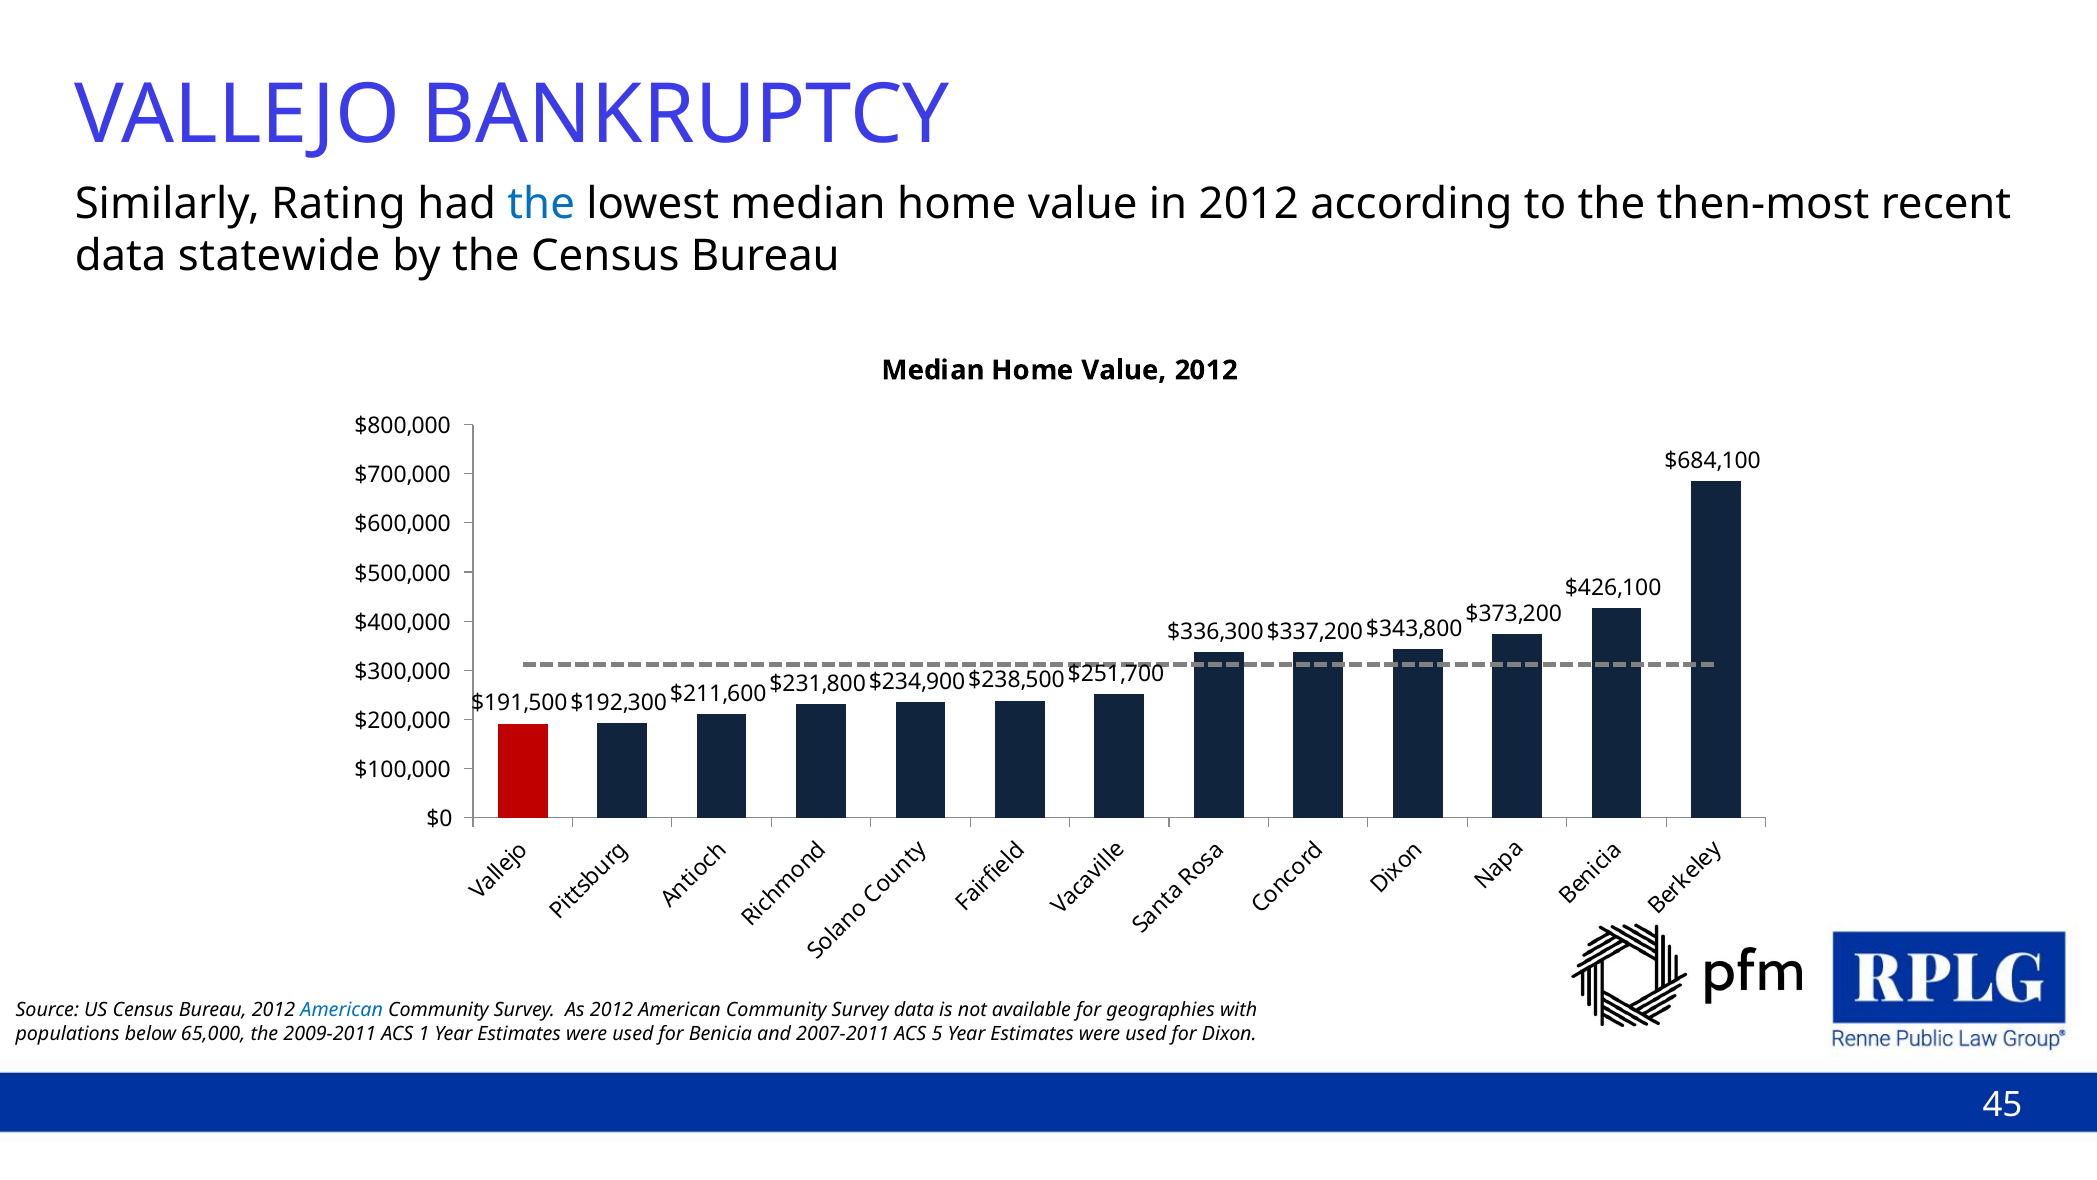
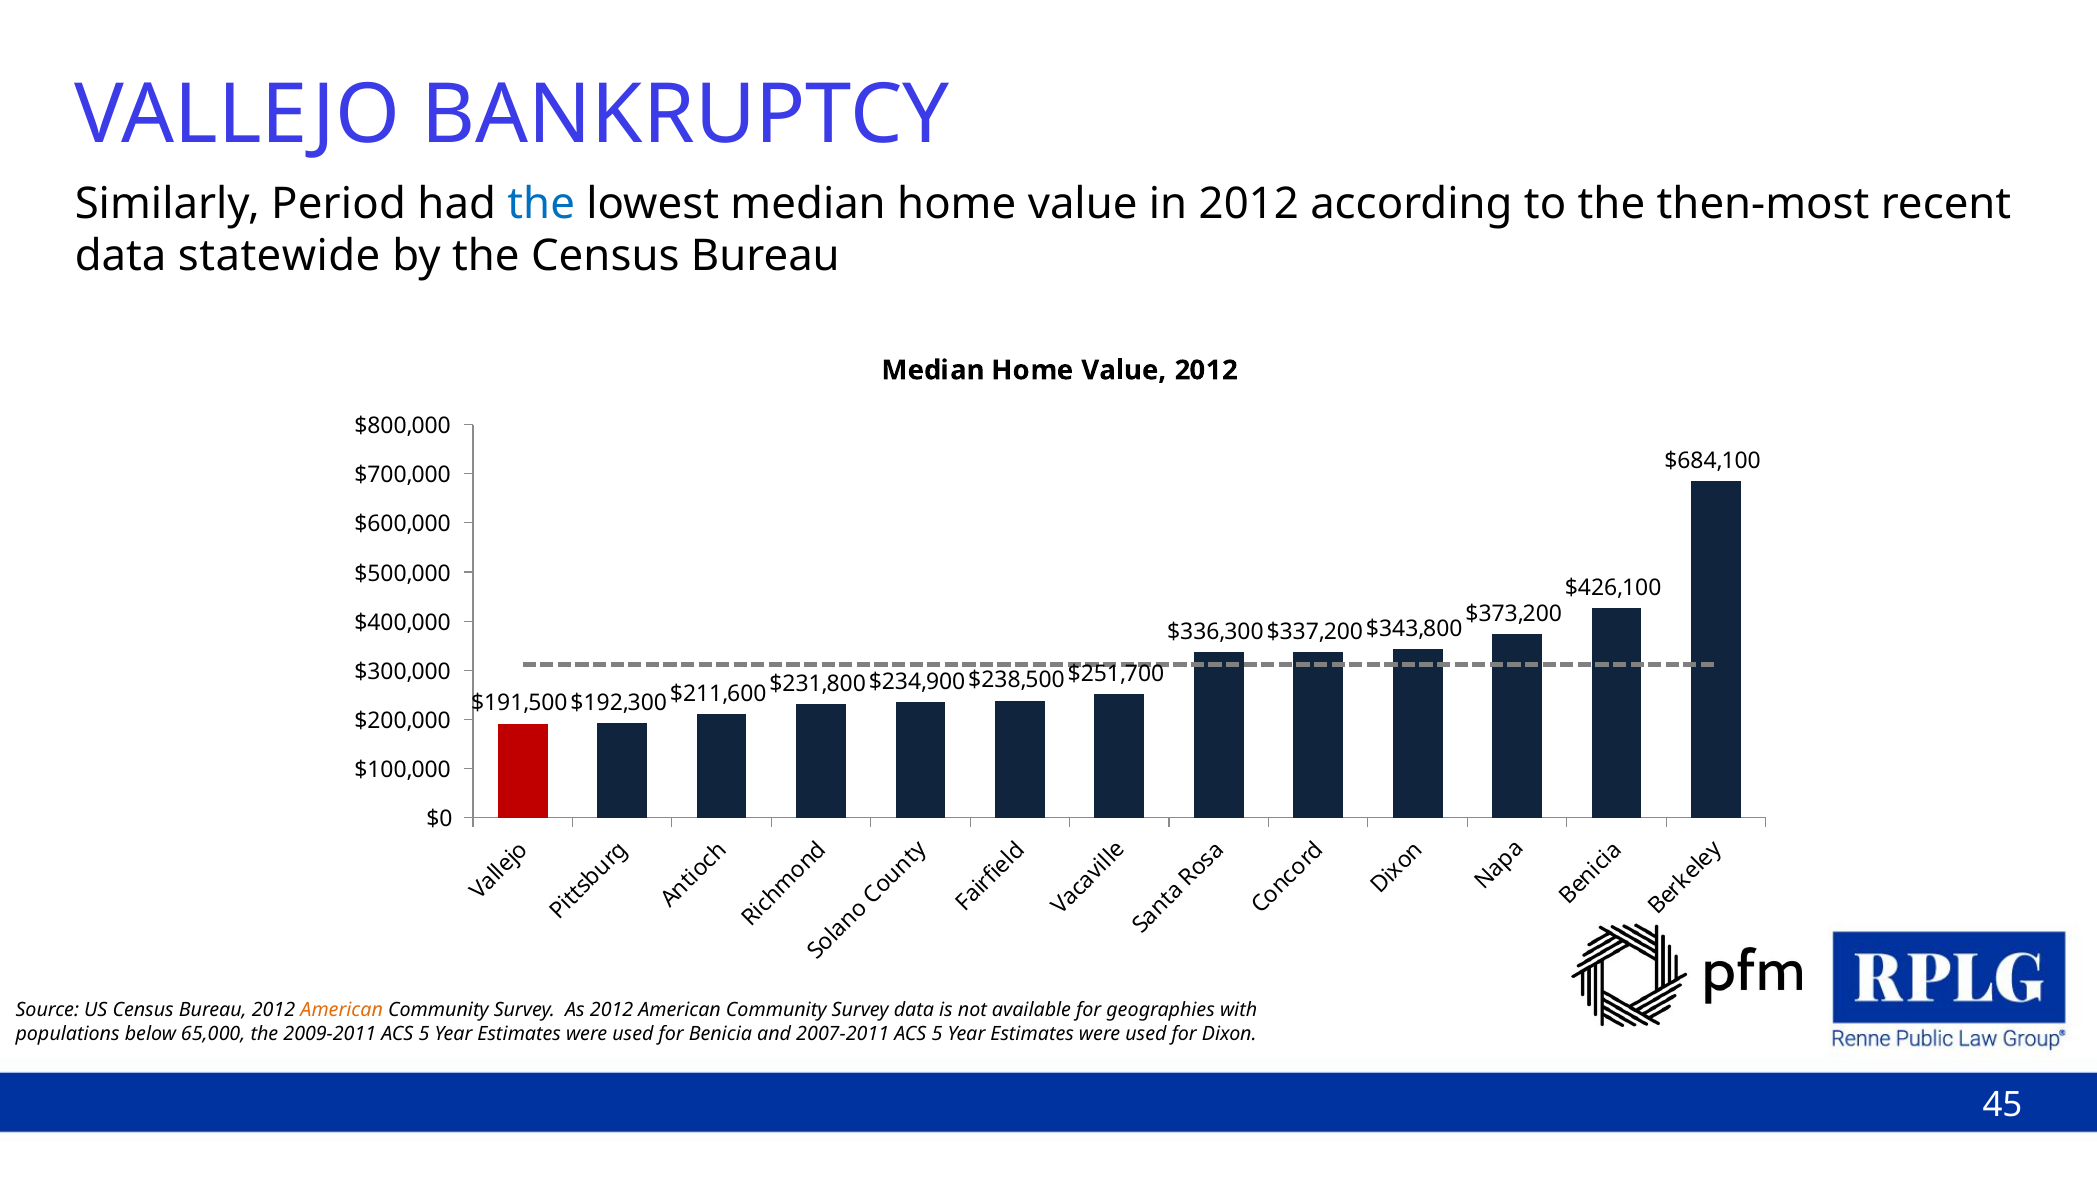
Rating: Rating -> Period
American at (342, 1010) colour: blue -> orange
2009-2011 ACS 1: 1 -> 5
